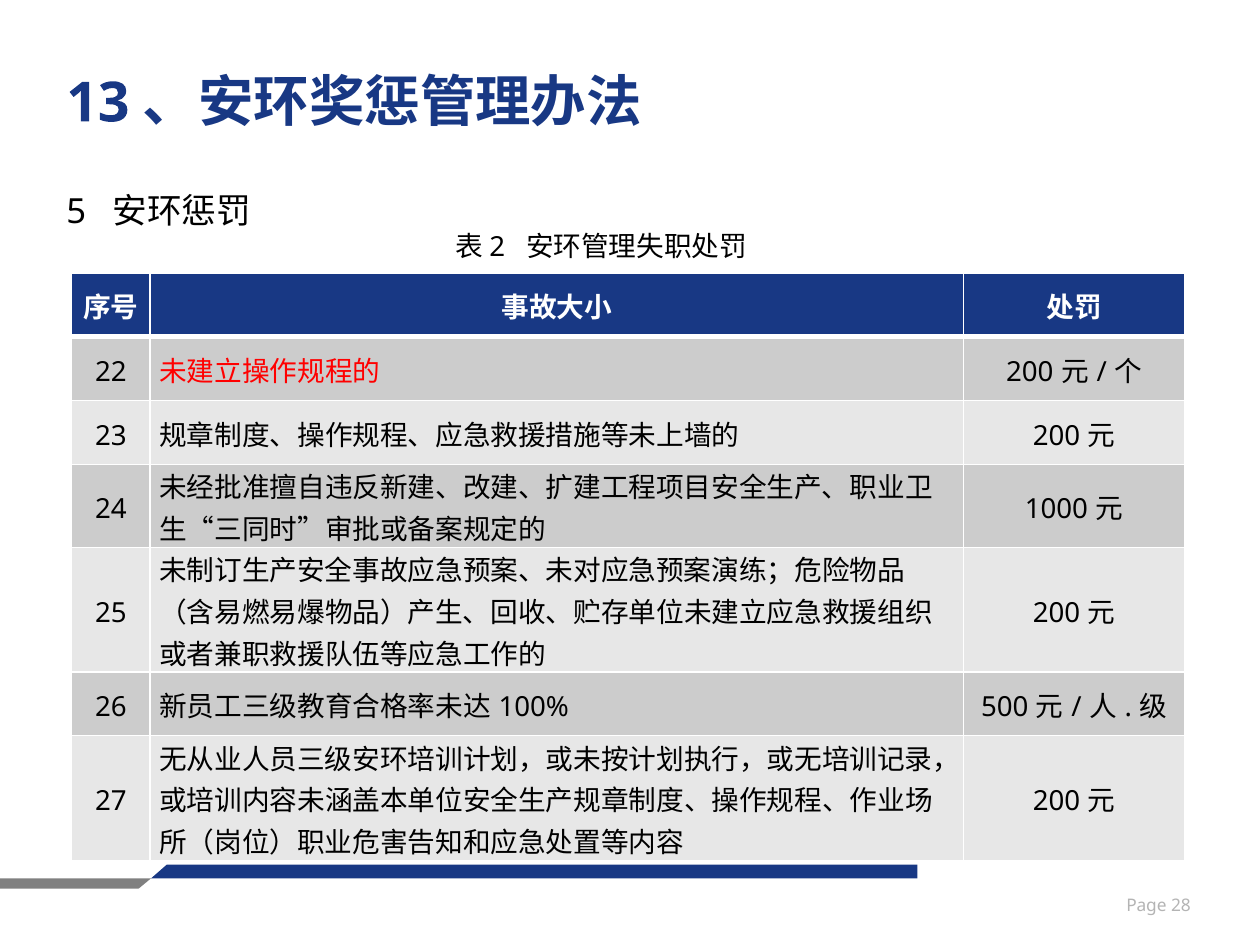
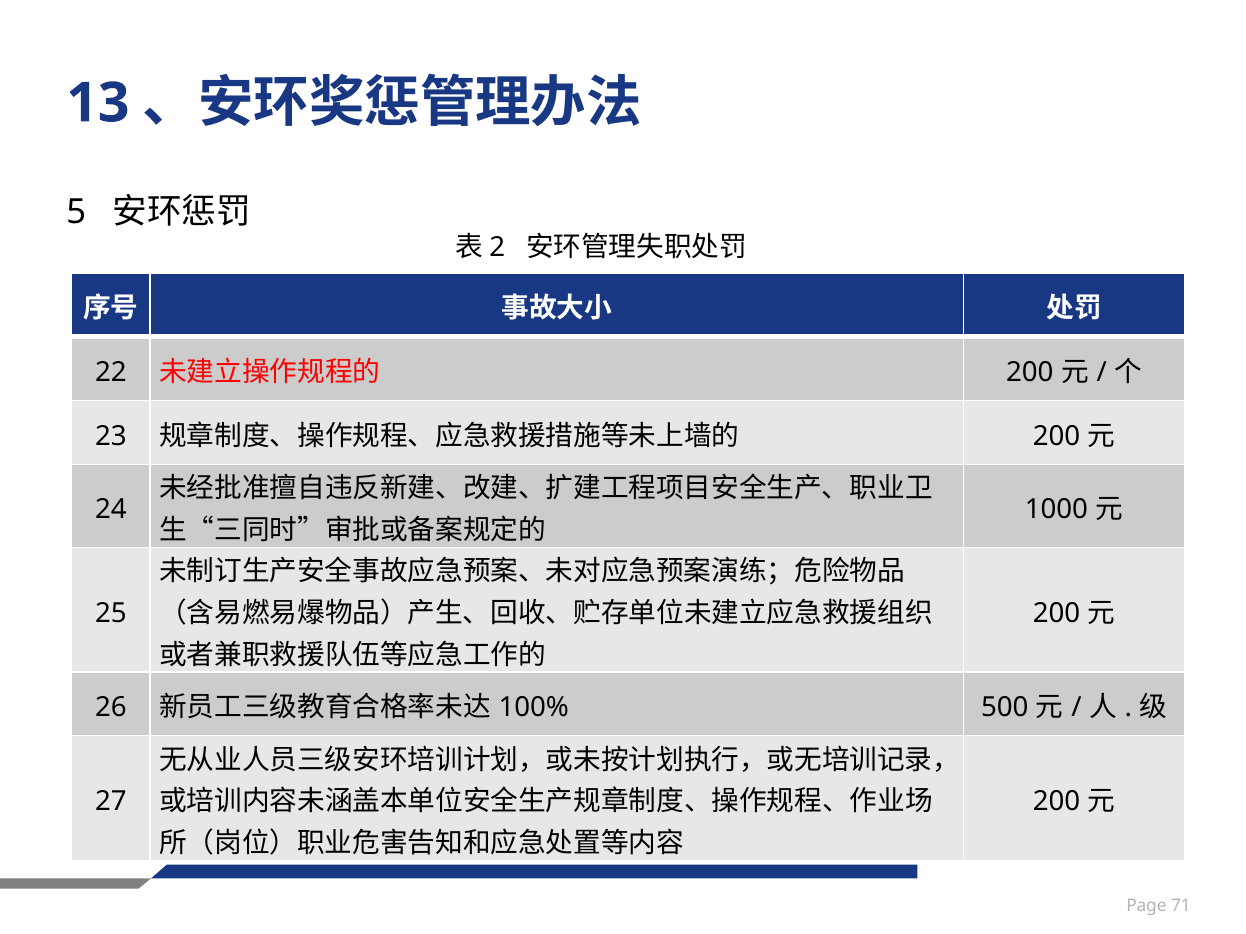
28: 28 -> 71
